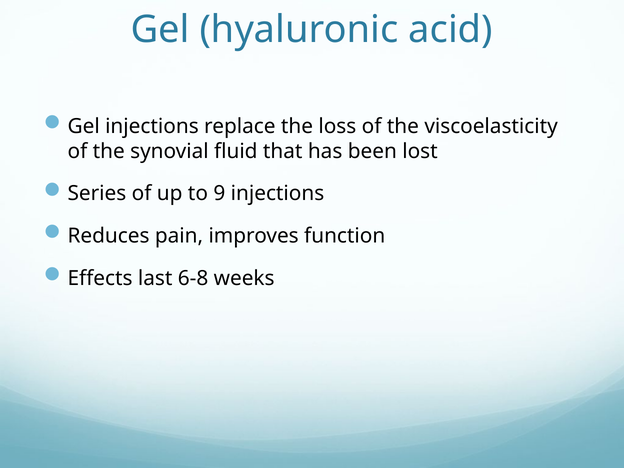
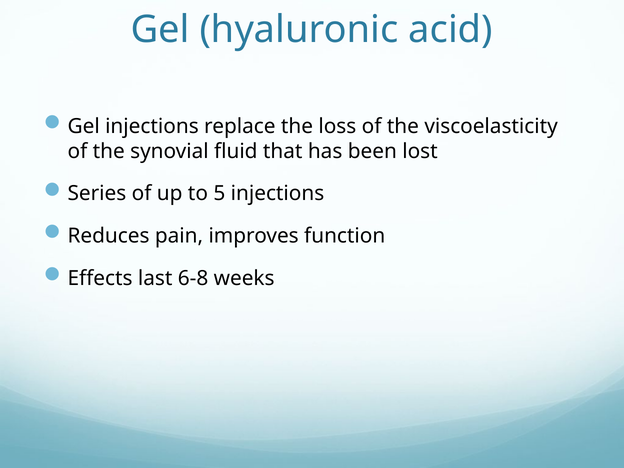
9: 9 -> 5
